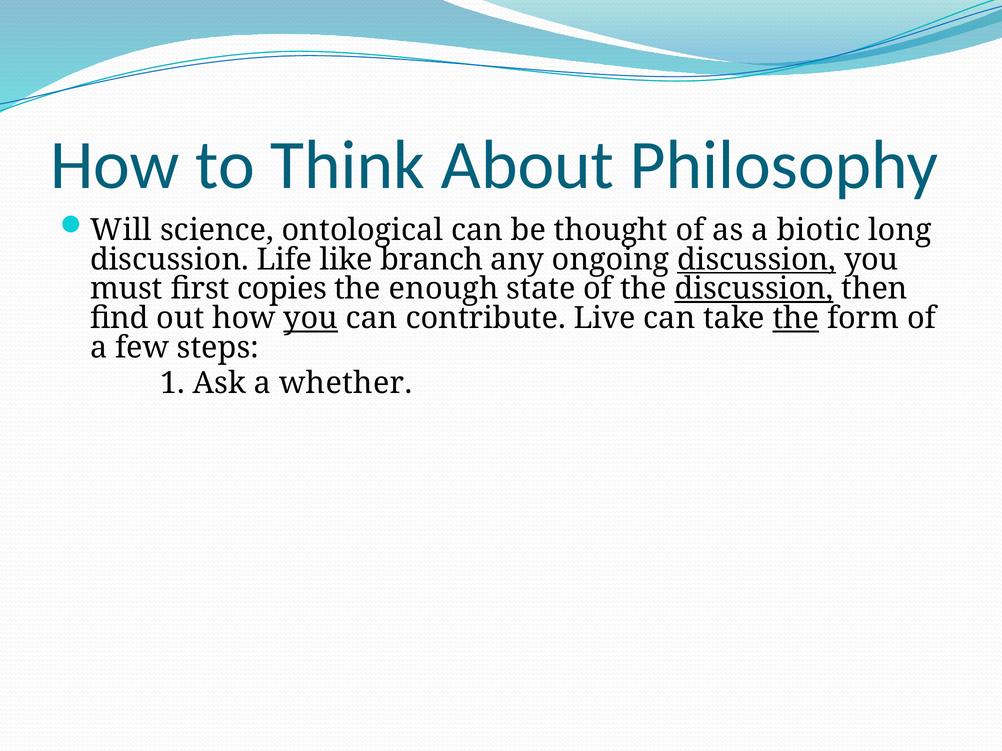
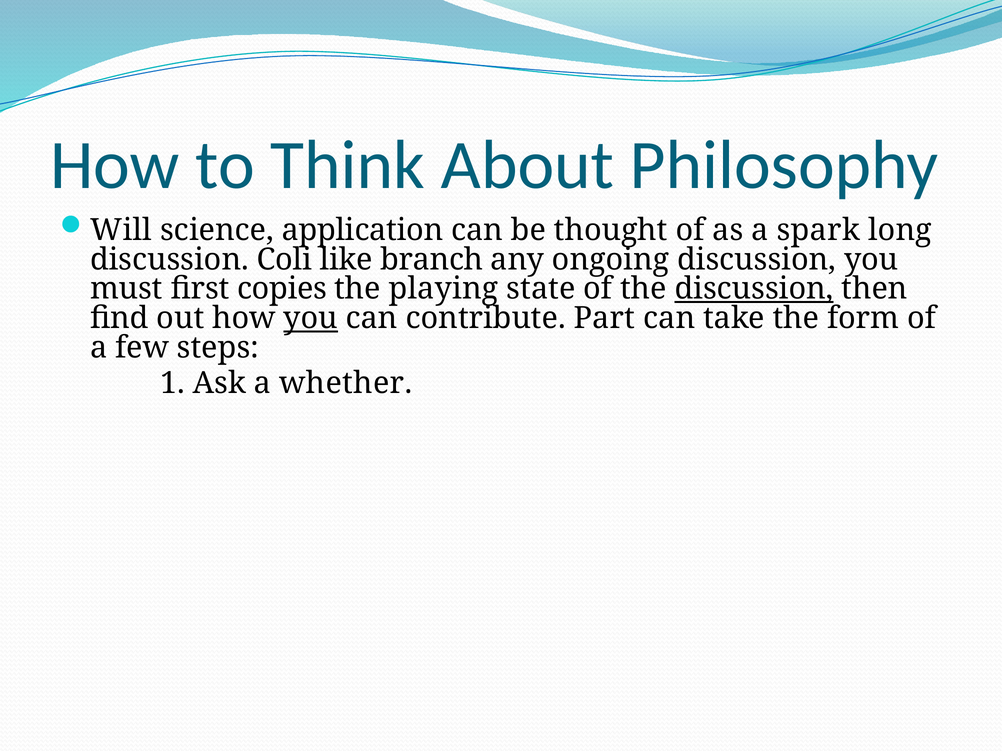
ontological: ontological -> application
biotic: biotic -> spark
Life: Life -> Coli
discussion at (757, 260) underline: present -> none
enough: enough -> playing
Live: Live -> Part
the at (796, 318) underline: present -> none
